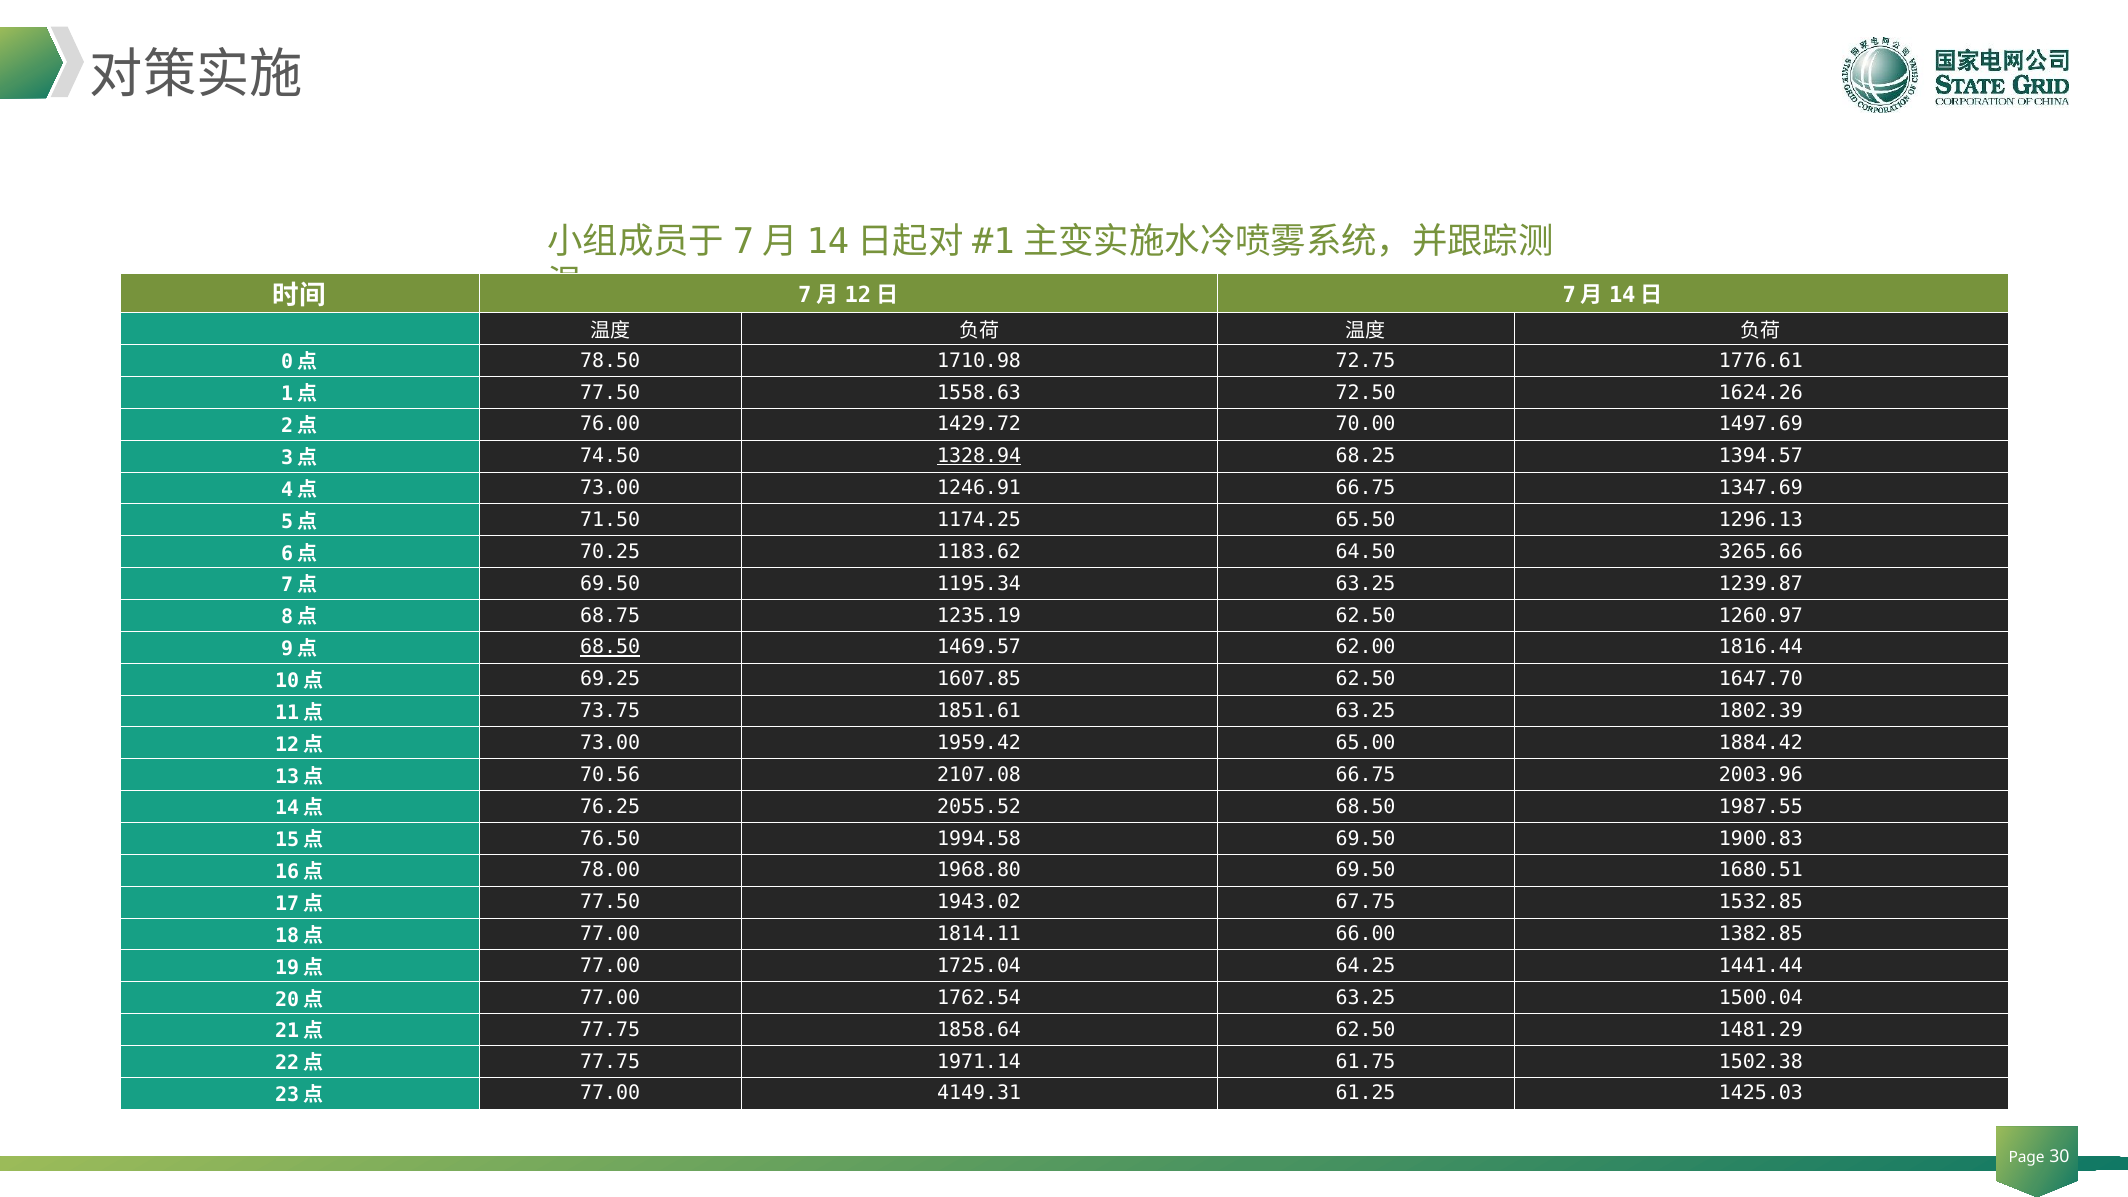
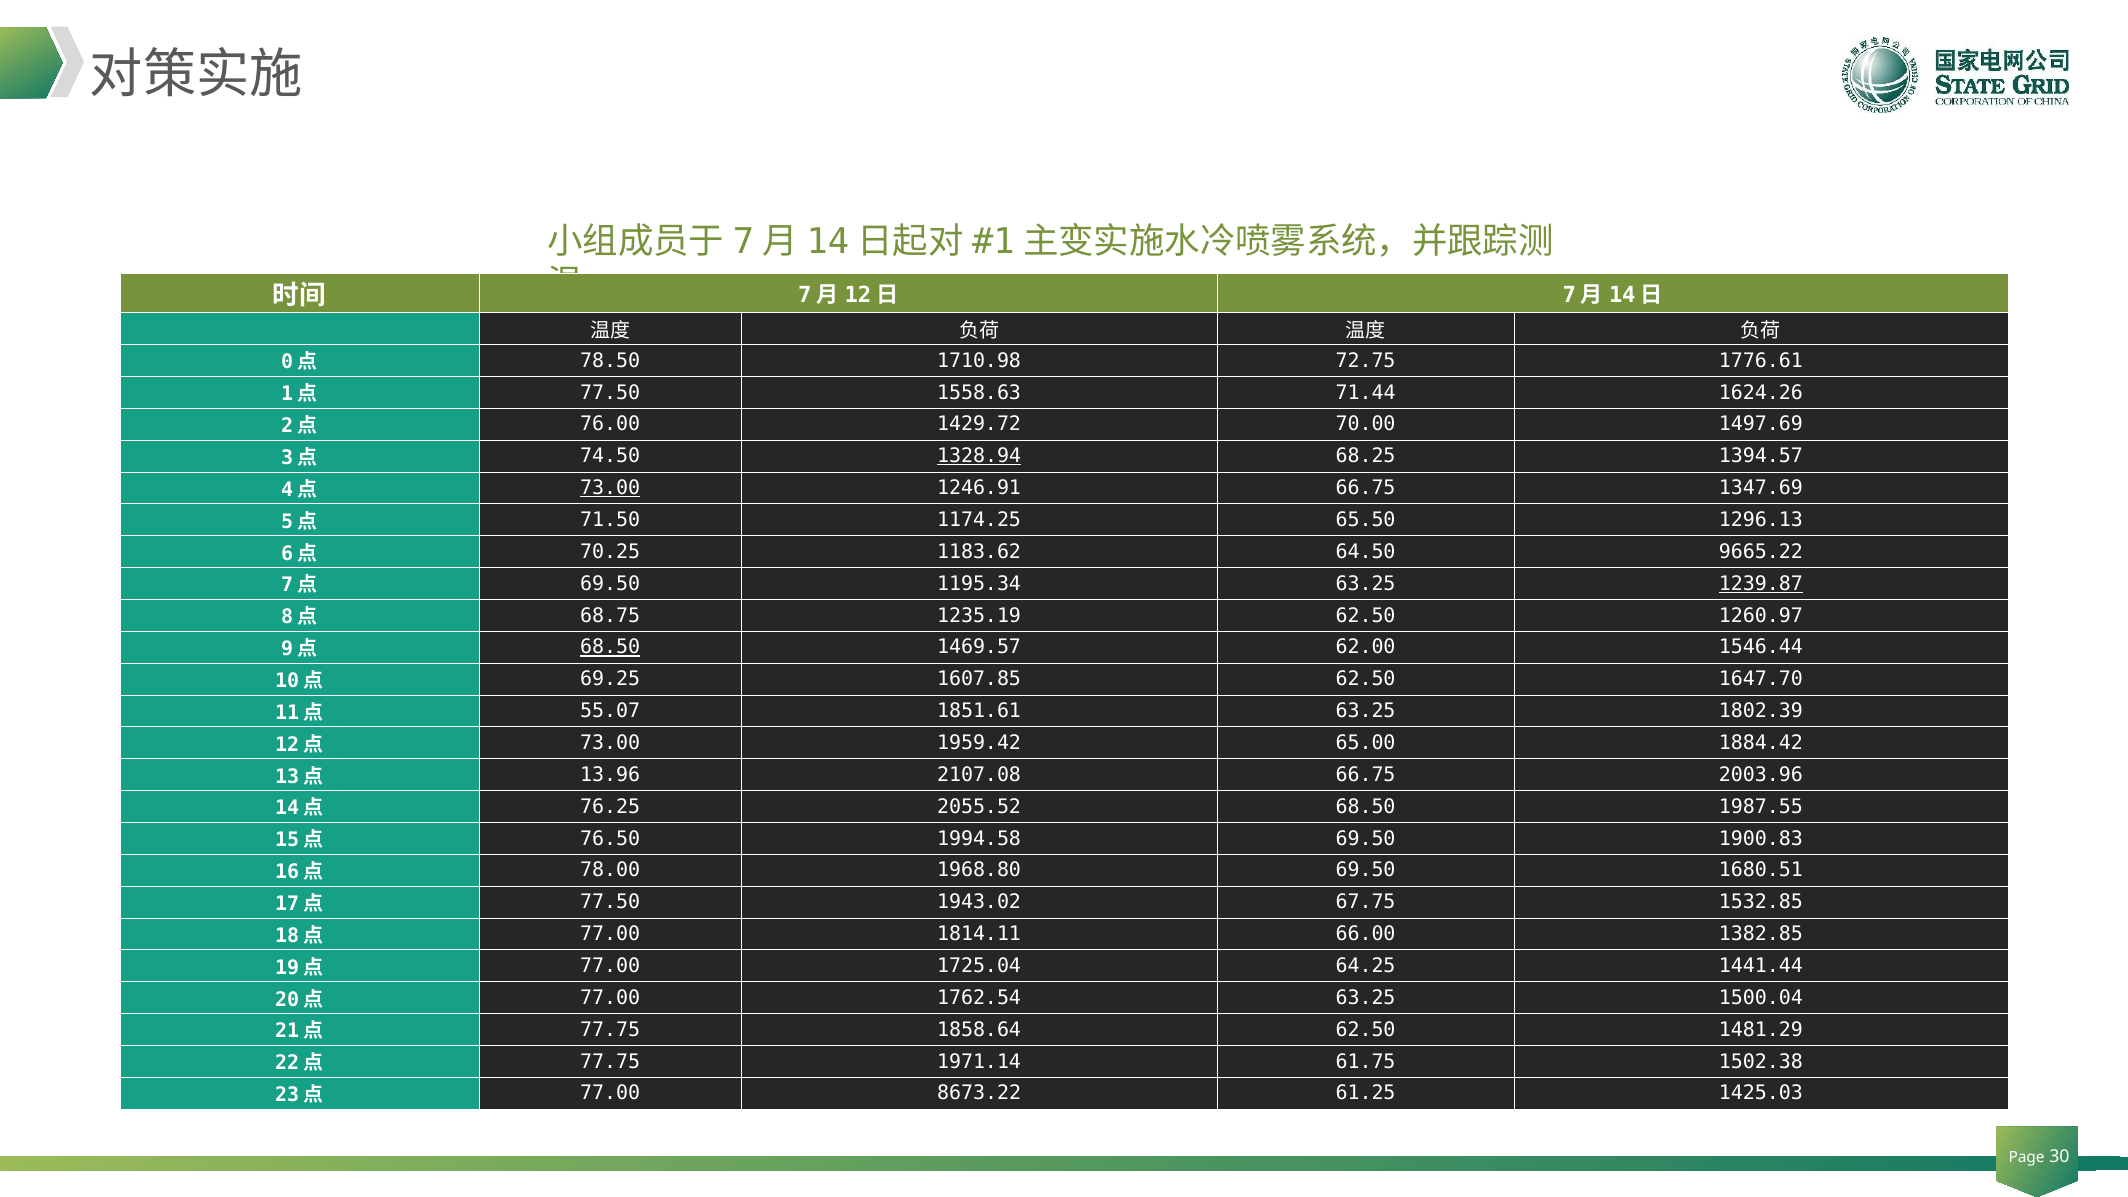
72.50: 72.50 -> 71.44
73.00 at (610, 488) underline: none -> present
3265.66: 3265.66 -> 9665.22
1239.87 underline: none -> present
1816.44: 1816.44 -> 1546.44
73.75: 73.75 -> 55.07
70.56: 70.56 -> 13.96
4149.31: 4149.31 -> 8673.22
